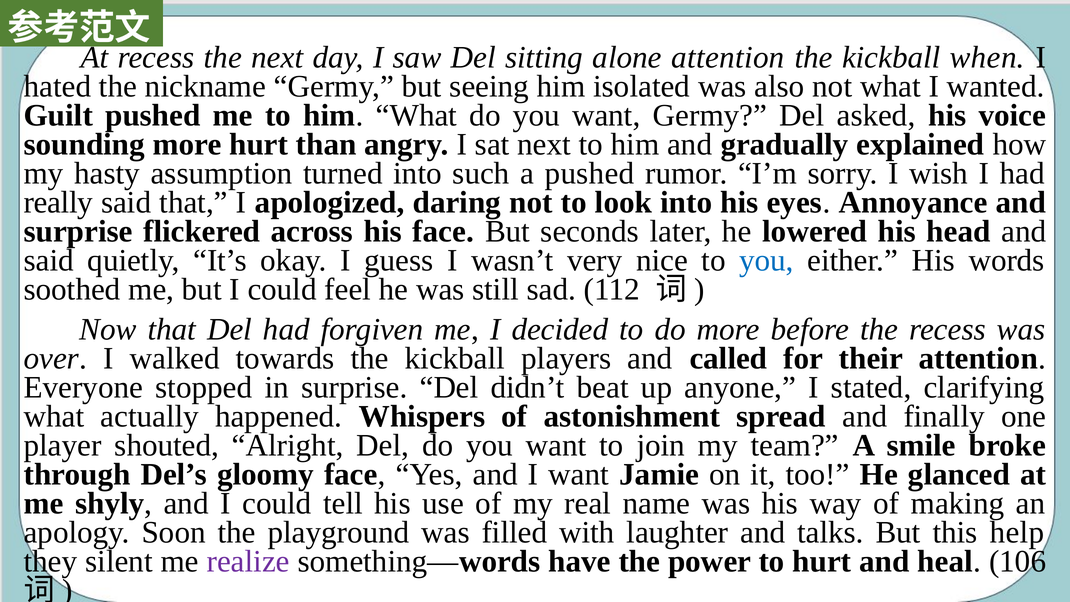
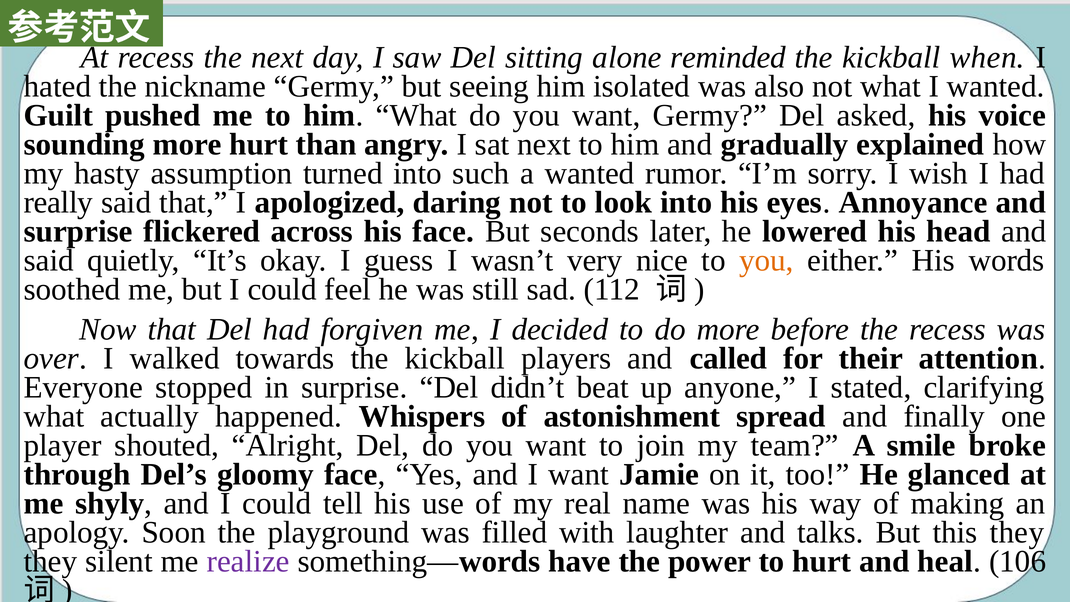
alone attention: attention -> reminded
a pushed: pushed -> wanted
you at (767, 260) colour: blue -> orange
this help: help -> they
